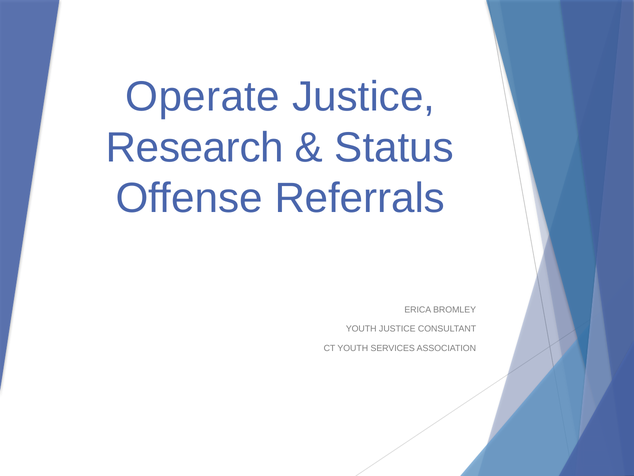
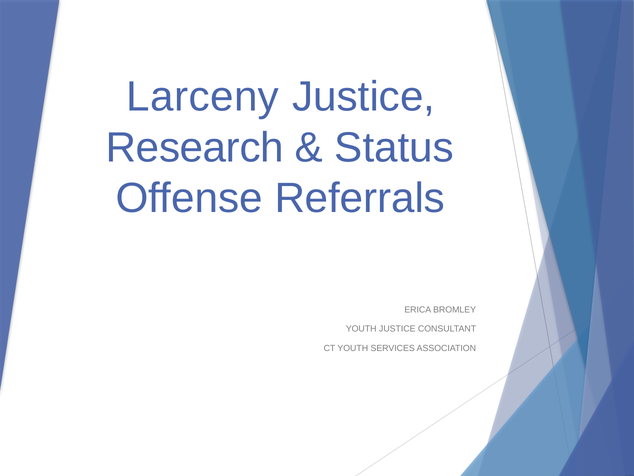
Operate: Operate -> Larceny
